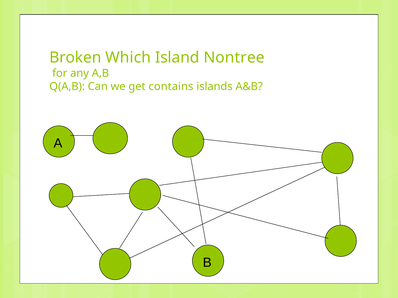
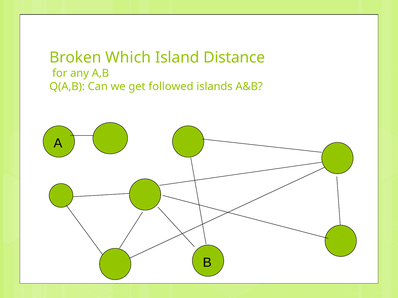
Nontree: Nontree -> Distance
contains: contains -> followed
